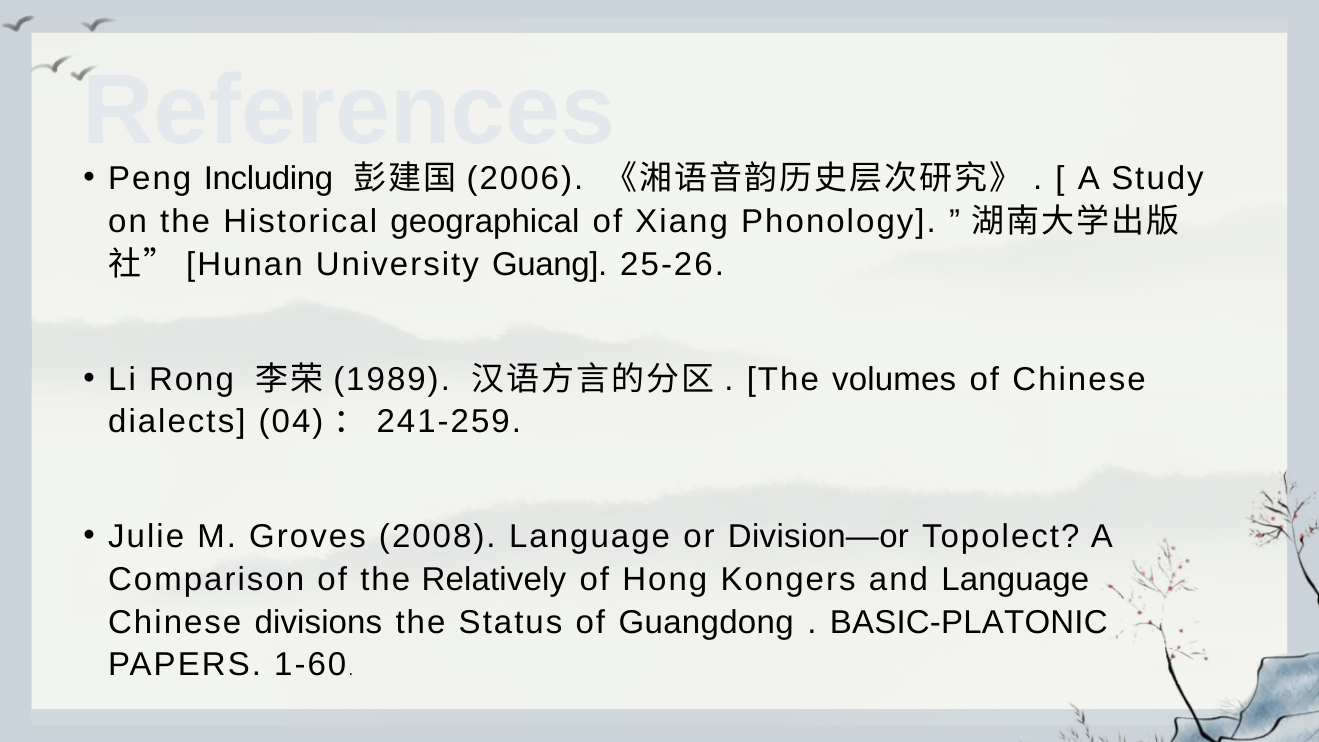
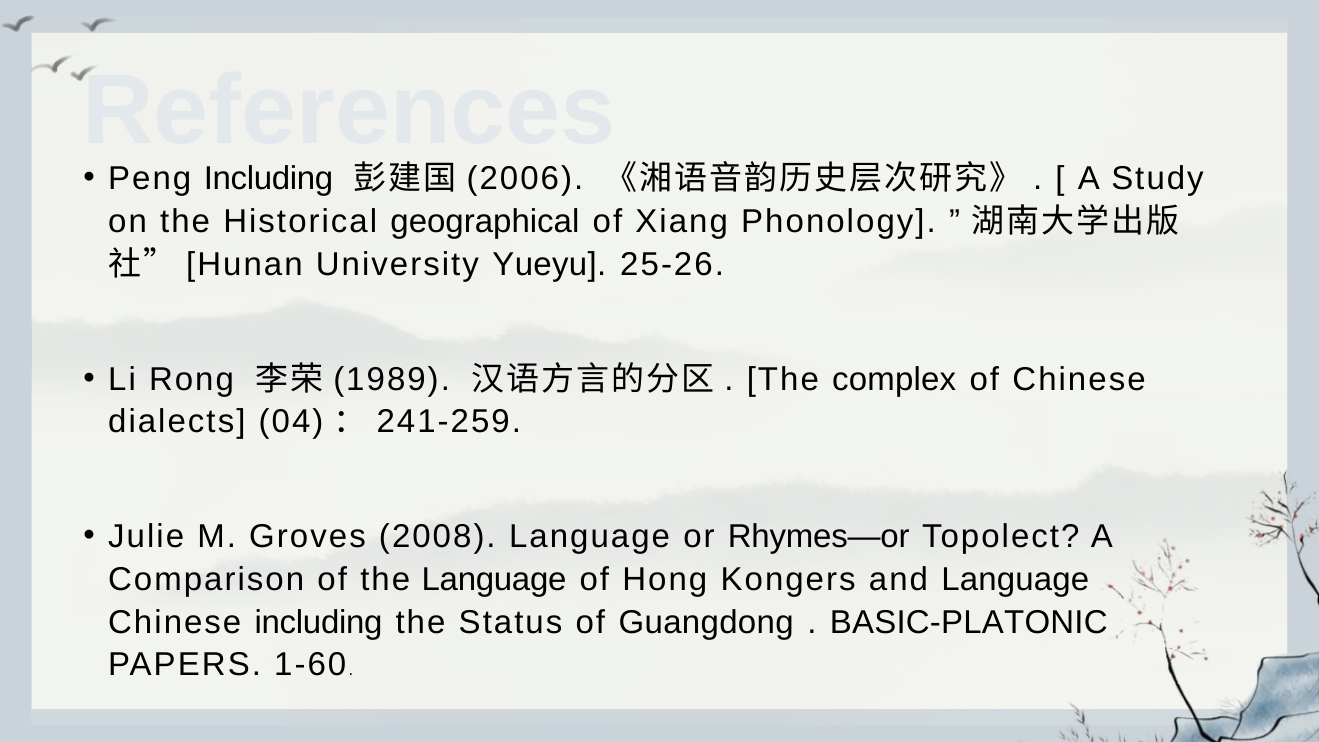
Guang: Guang -> Yueyu
volumes: volumes -> complex
Division—or: Division—or -> Rhymes—or
the Relatively: Relatively -> Language
Chinese divisions: divisions -> including
